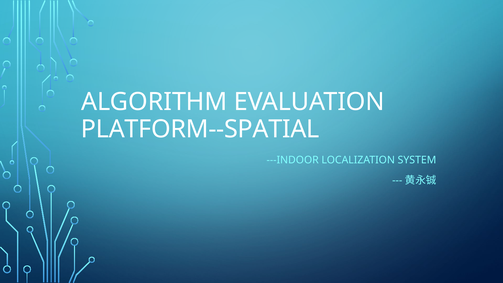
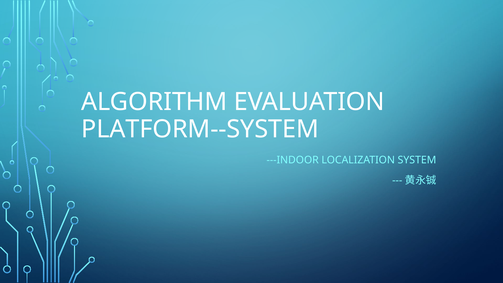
PLATFORM--SPATIAL: PLATFORM--SPATIAL -> PLATFORM--SYSTEM
